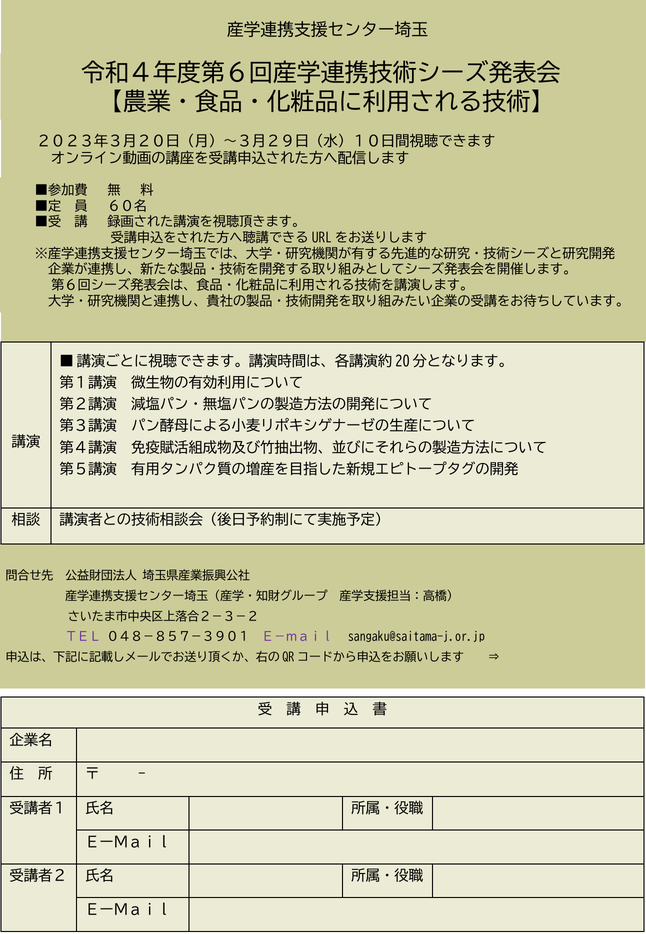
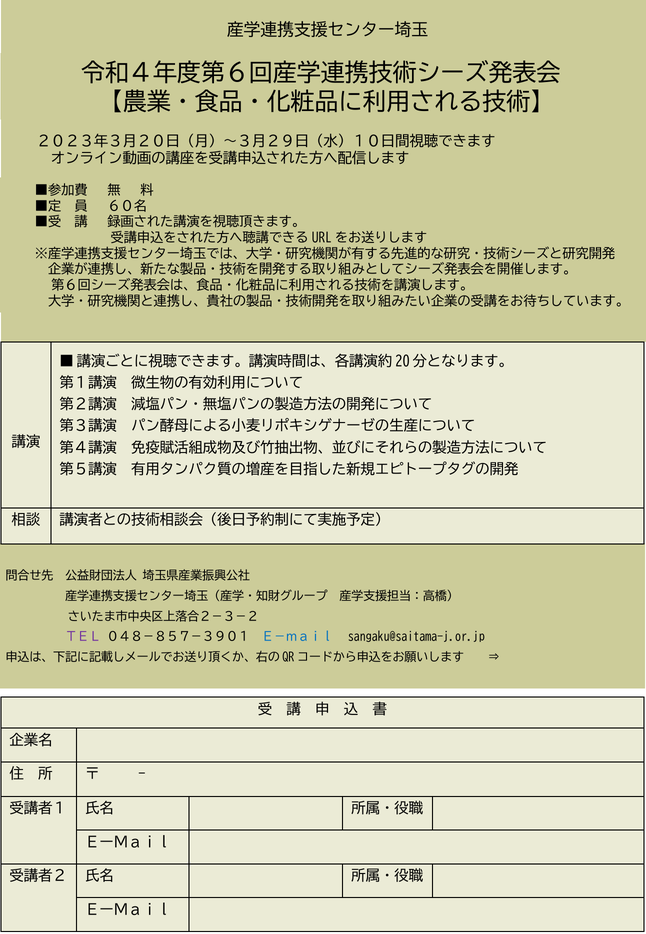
Ｅ－ｍａｉｌ colour: purple -> blue
